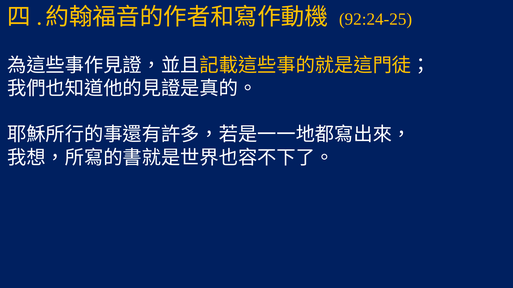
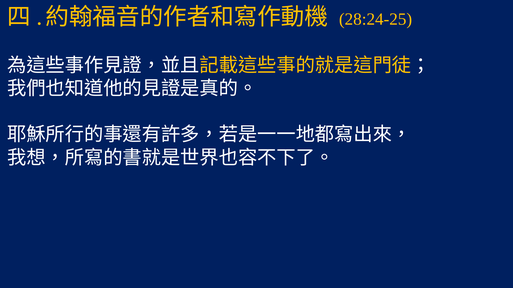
92:24-25: 92:24-25 -> 28:24-25
